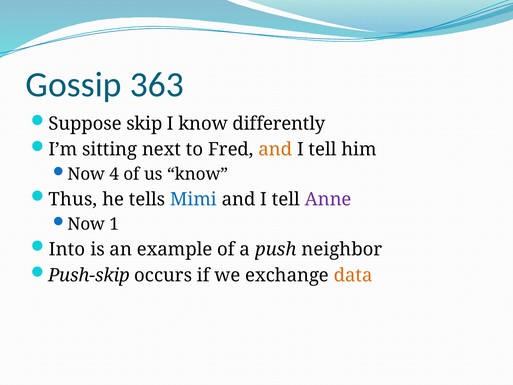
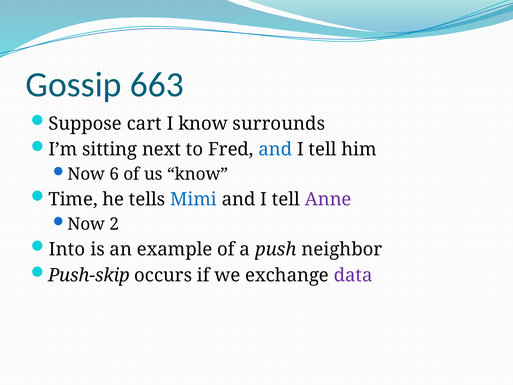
363: 363 -> 663
skip: skip -> cart
differently: differently -> surrounds
and at (275, 149) colour: orange -> blue
4: 4 -> 6
Thus: Thus -> Time
1: 1 -> 2
data colour: orange -> purple
